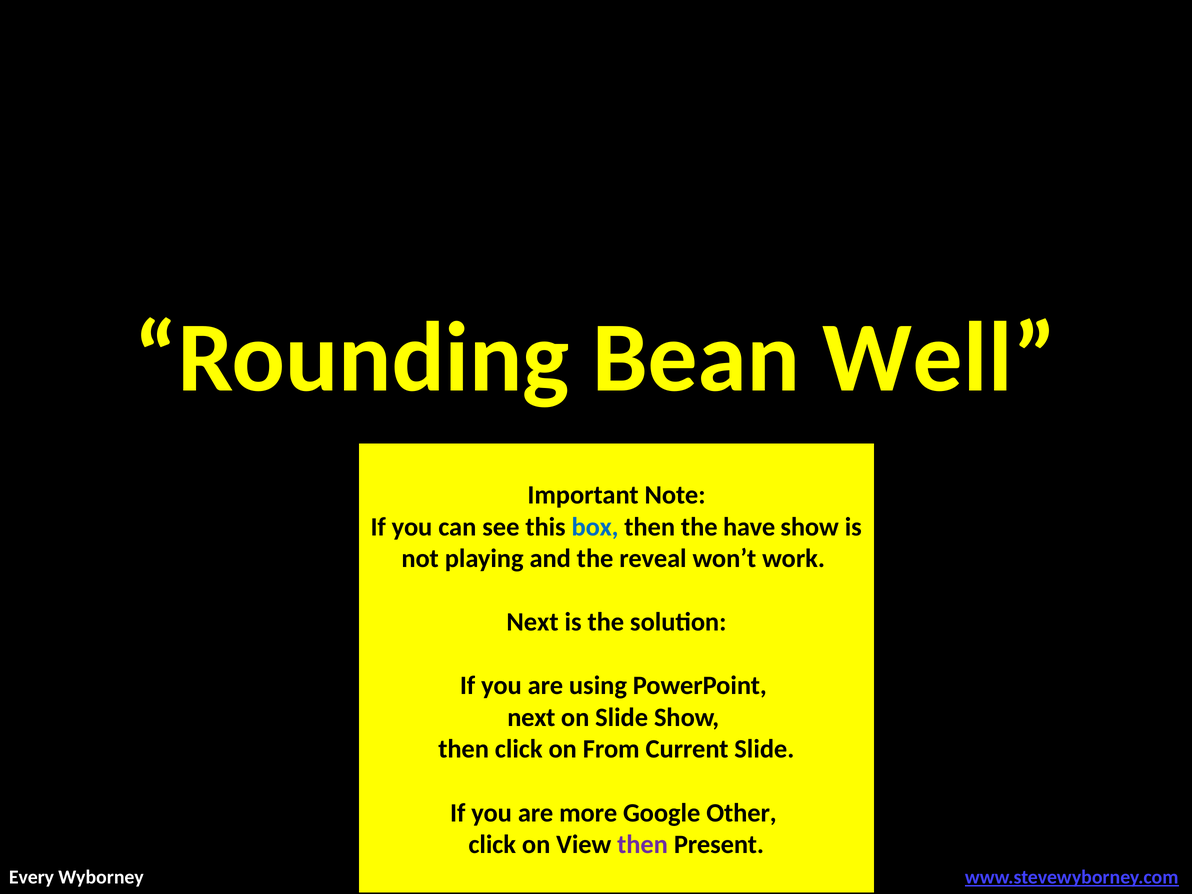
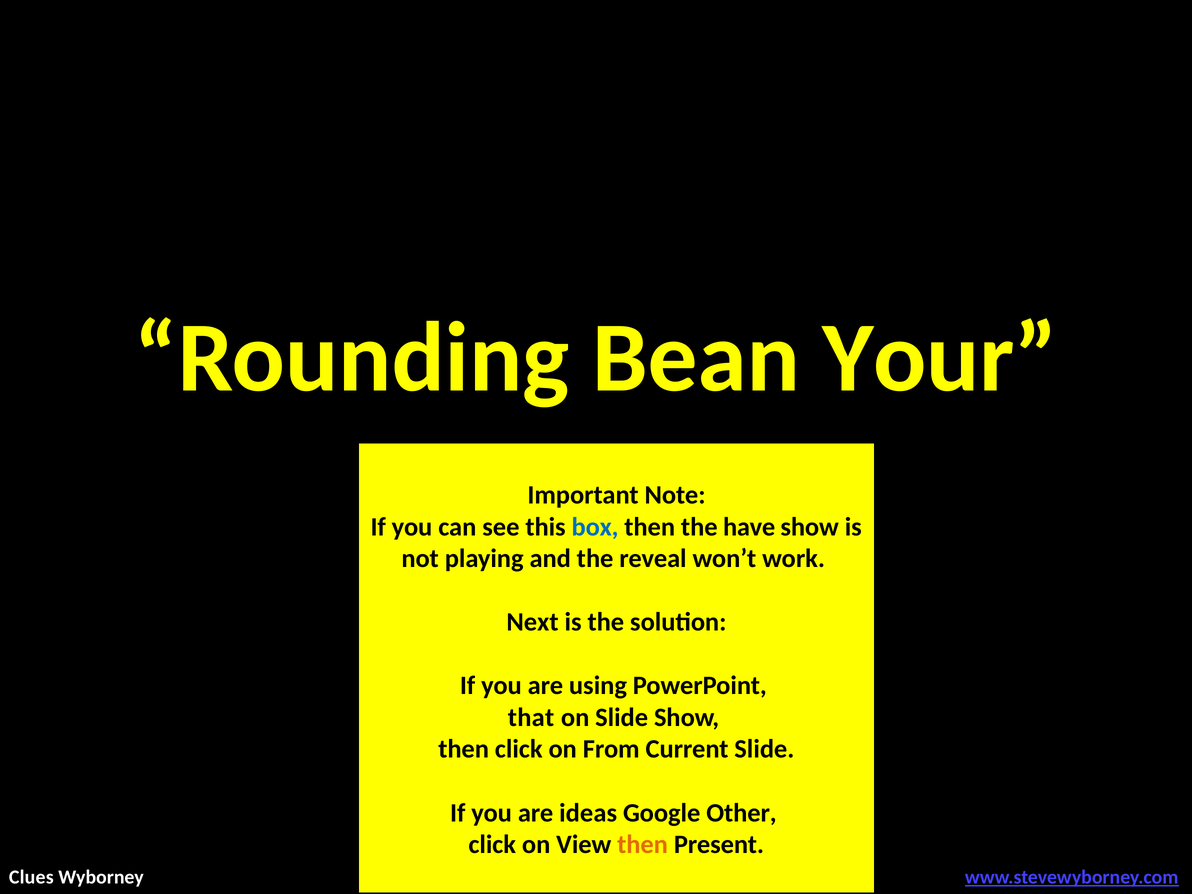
Well: Well -> Your
next at (531, 717): next -> that
more: more -> ideas
then at (643, 845) colour: purple -> orange
Every: Every -> Clues
